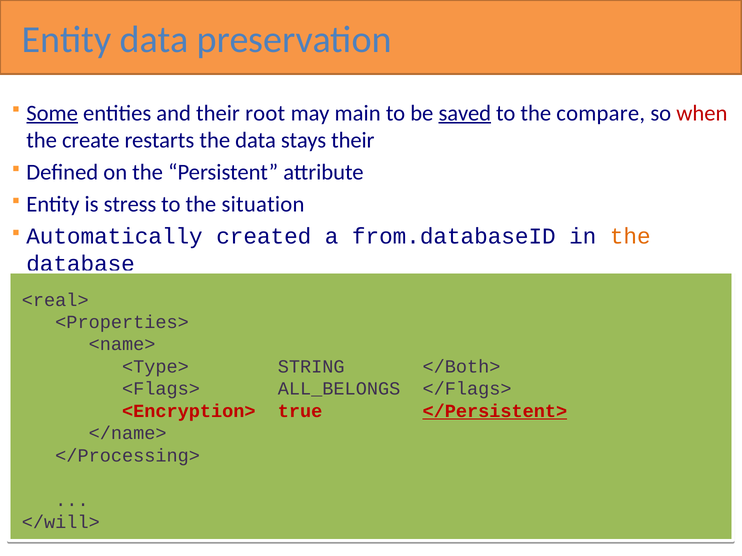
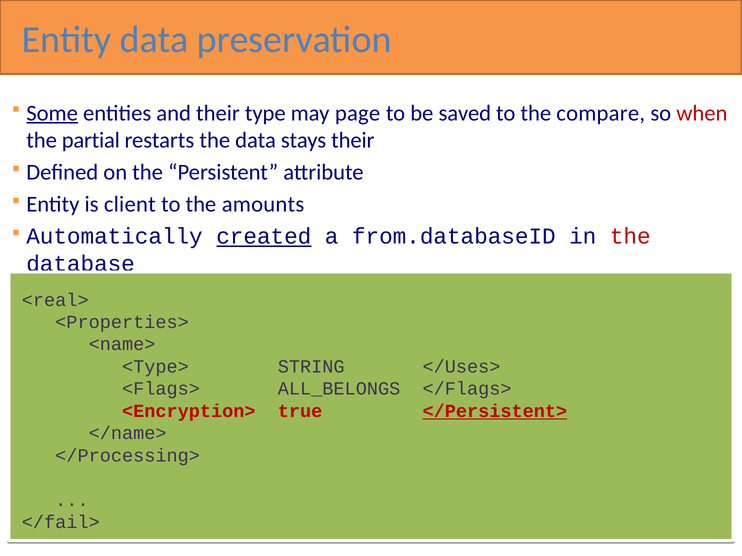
root: root -> type
main: main -> page
saved underline: present -> none
create: create -> partial
stress: stress -> client
situation: situation -> amounts
created underline: none -> present
the at (630, 237) colour: orange -> red
</Both>: </Both> -> </Uses>
</will>: </will> -> </fail>
